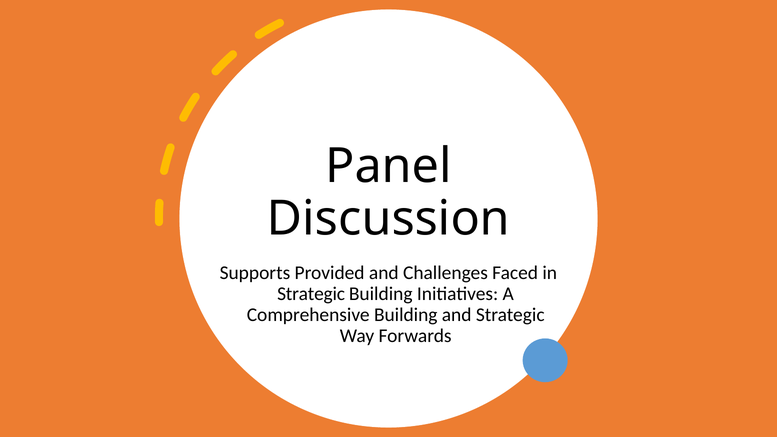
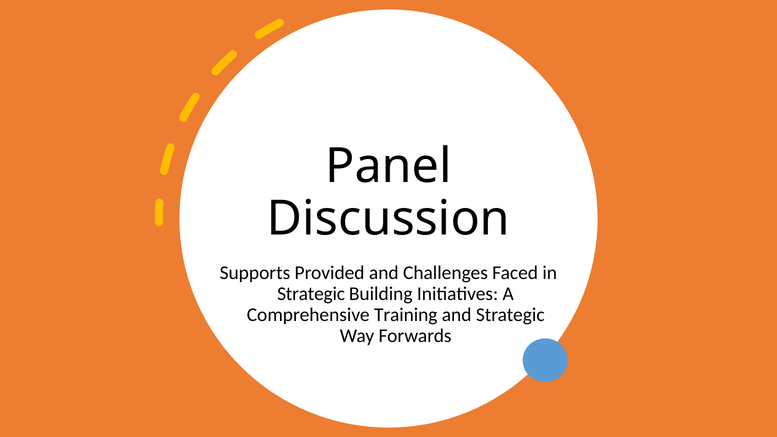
Comprehensive Building: Building -> Training
